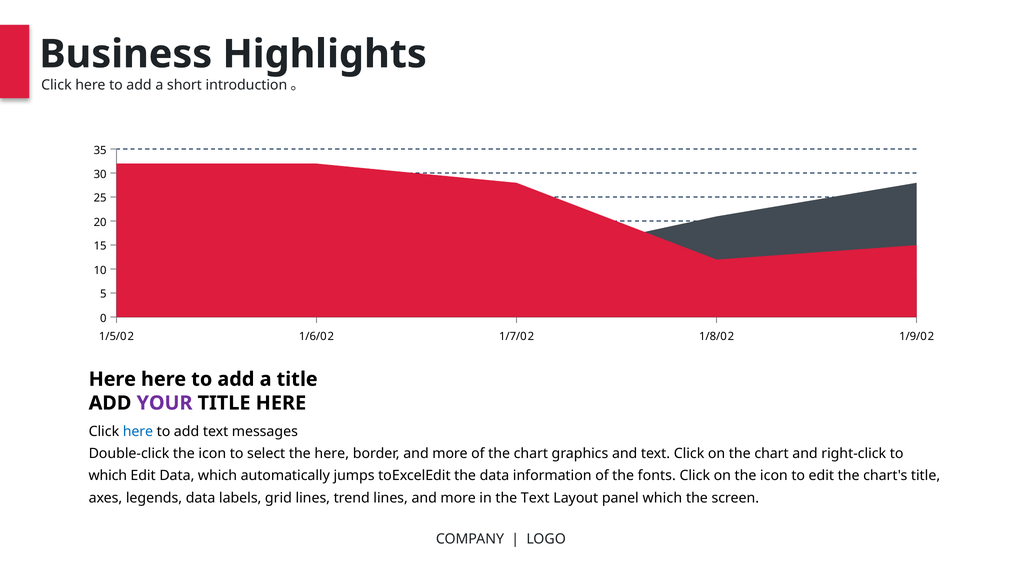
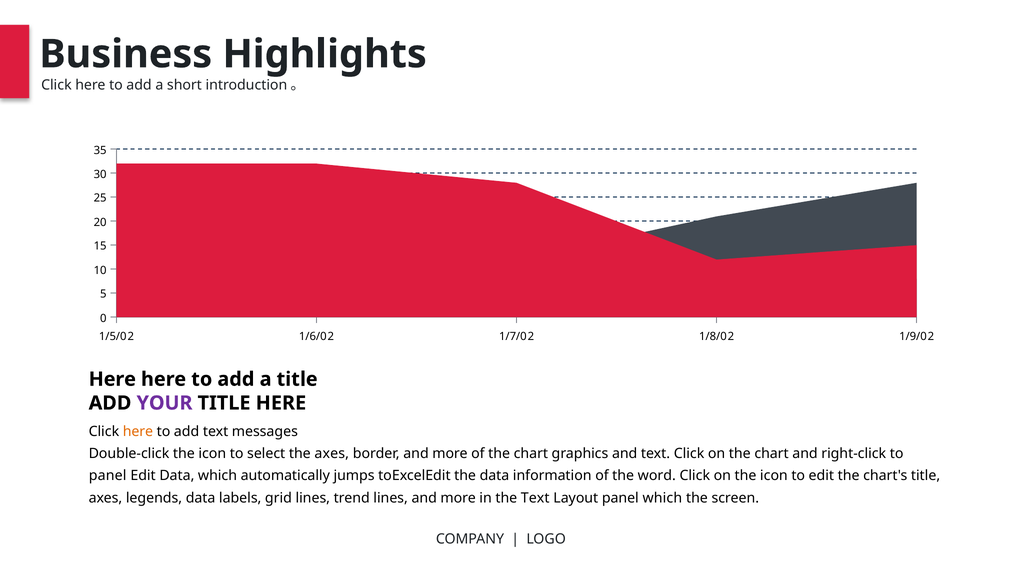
here at (138, 431) colour: blue -> orange
the here: here -> axes
which at (108, 476): which -> panel
fonts: fonts -> word
